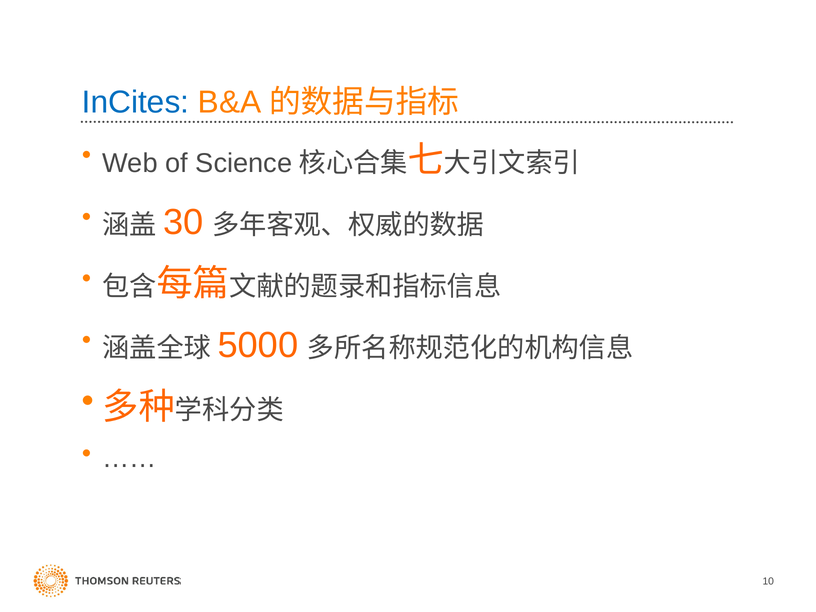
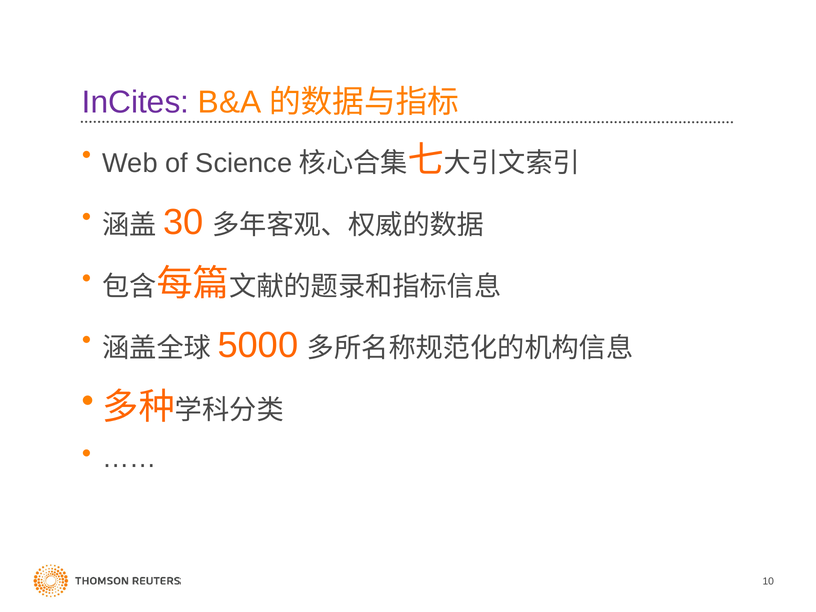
InCites colour: blue -> purple
